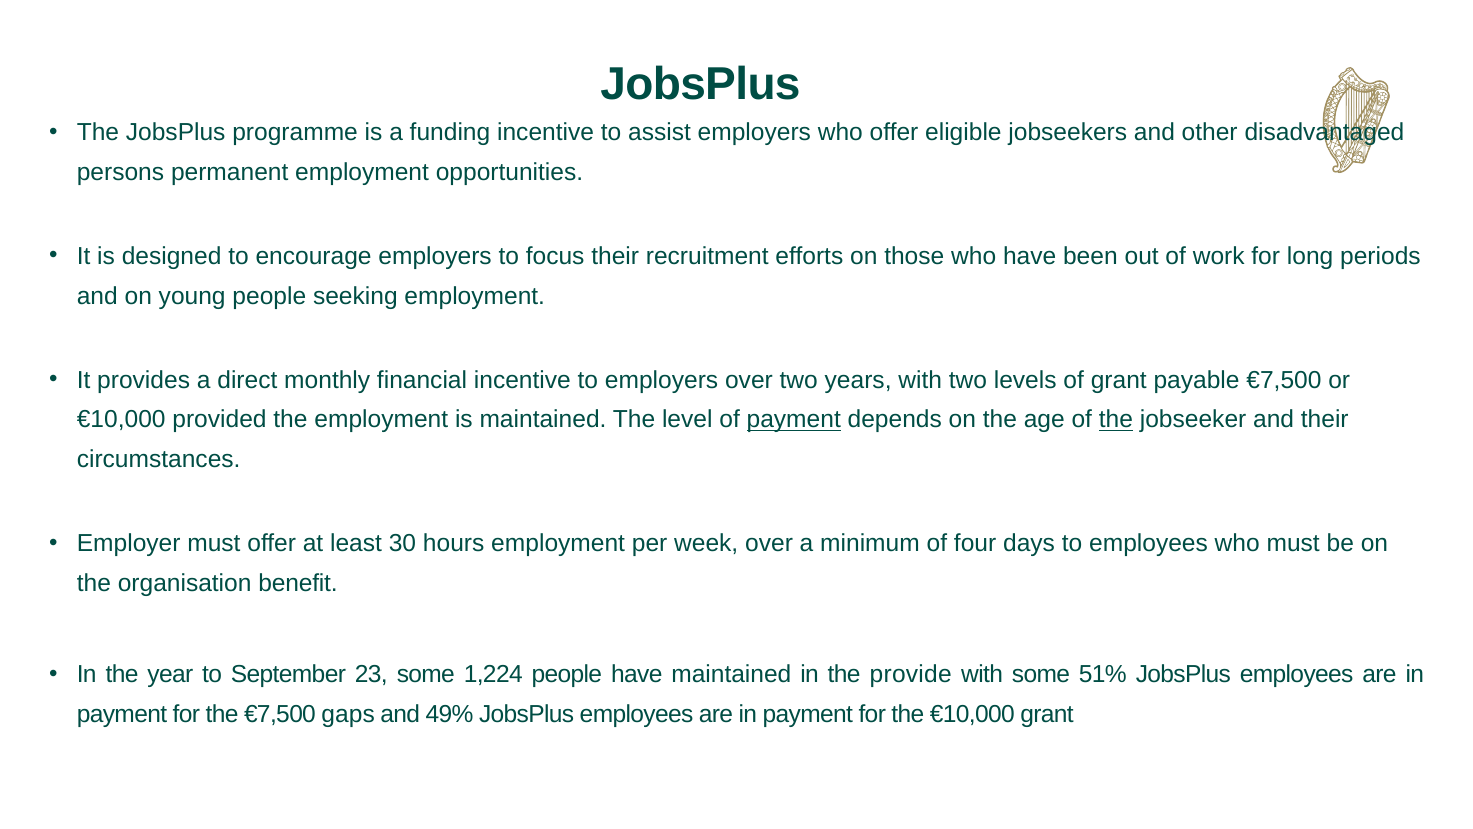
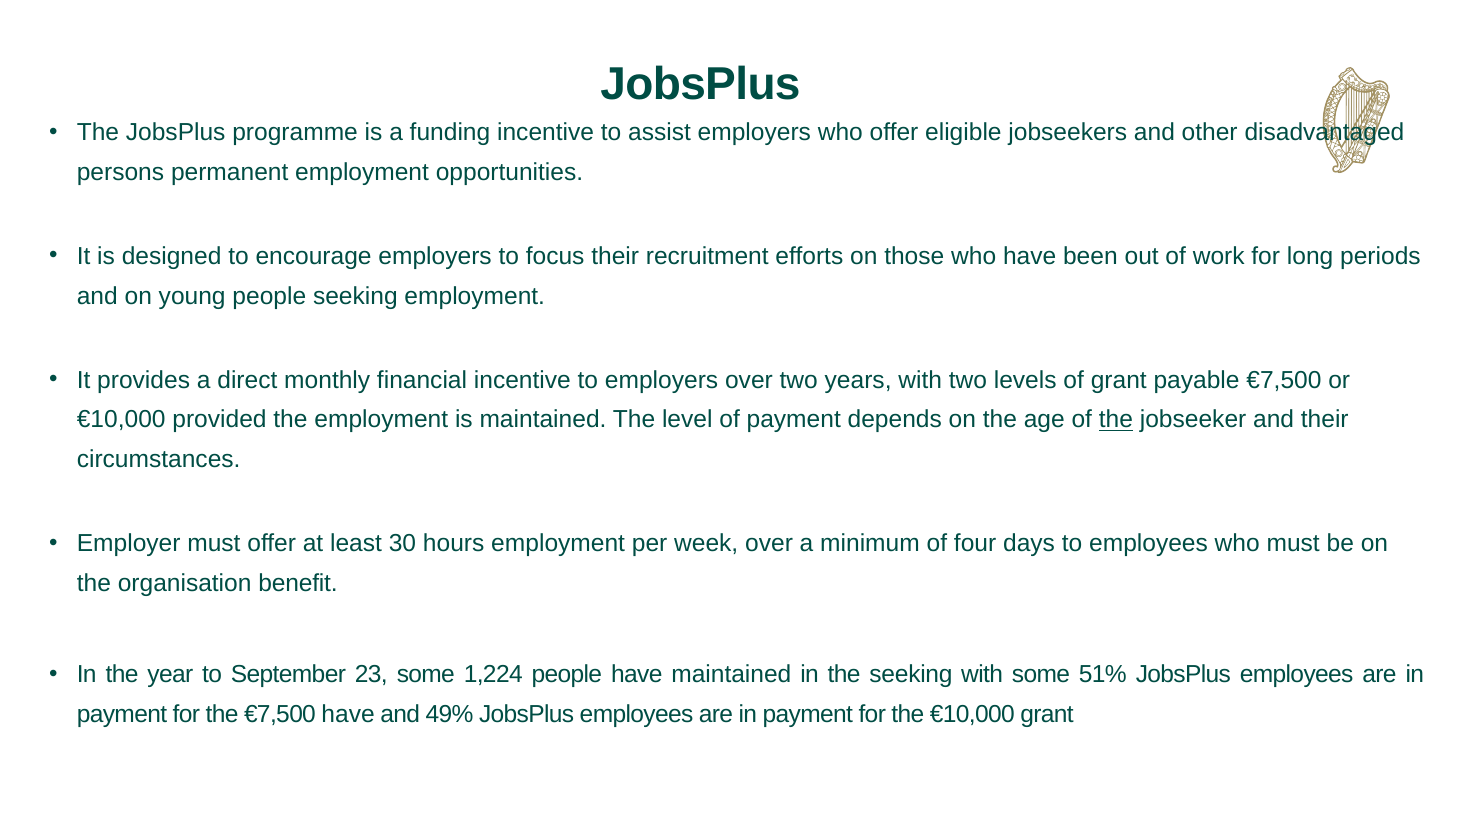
payment at (794, 420) underline: present -> none
the provide: provide -> seeking
€7,500 gaps: gaps -> have
